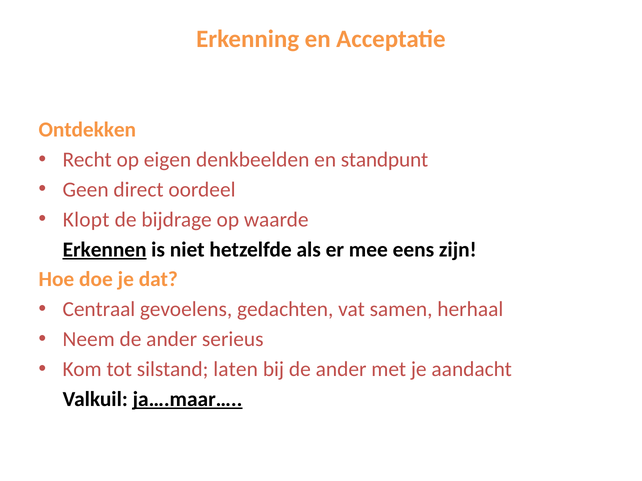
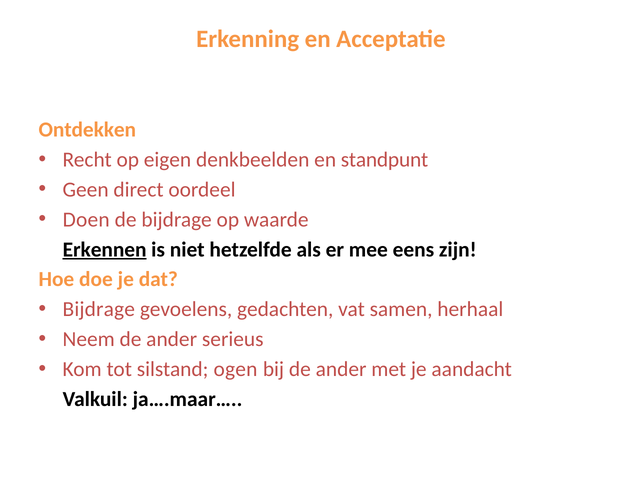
Klopt: Klopt -> Doen
Centraal at (99, 310): Centraal -> Bijdrage
laten: laten -> ogen
ja….maar… underline: present -> none
